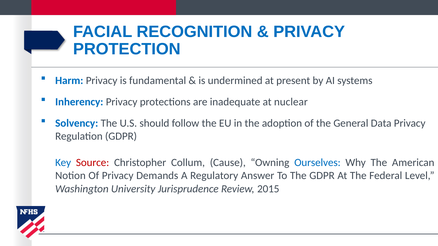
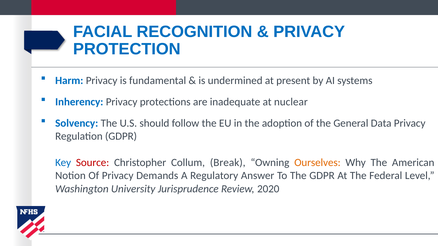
Cause: Cause -> Break
Ourselves colour: blue -> orange
2015: 2015 -> 2020
